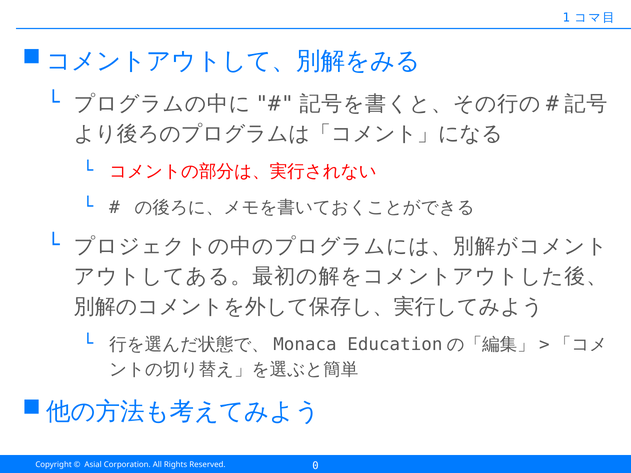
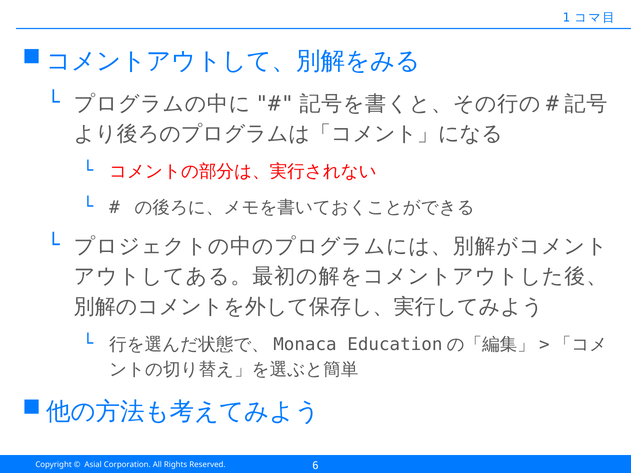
0: 0 -> 6
